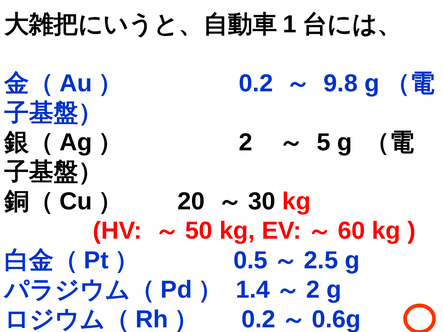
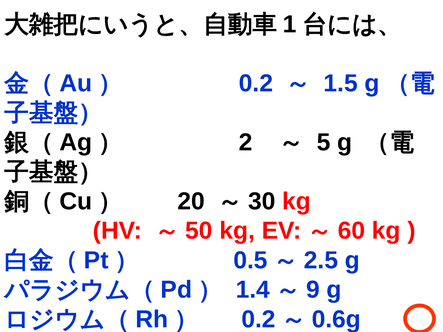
9.8: 9.8 -> 1.5
2 at (313, 290): 2 -> 9
